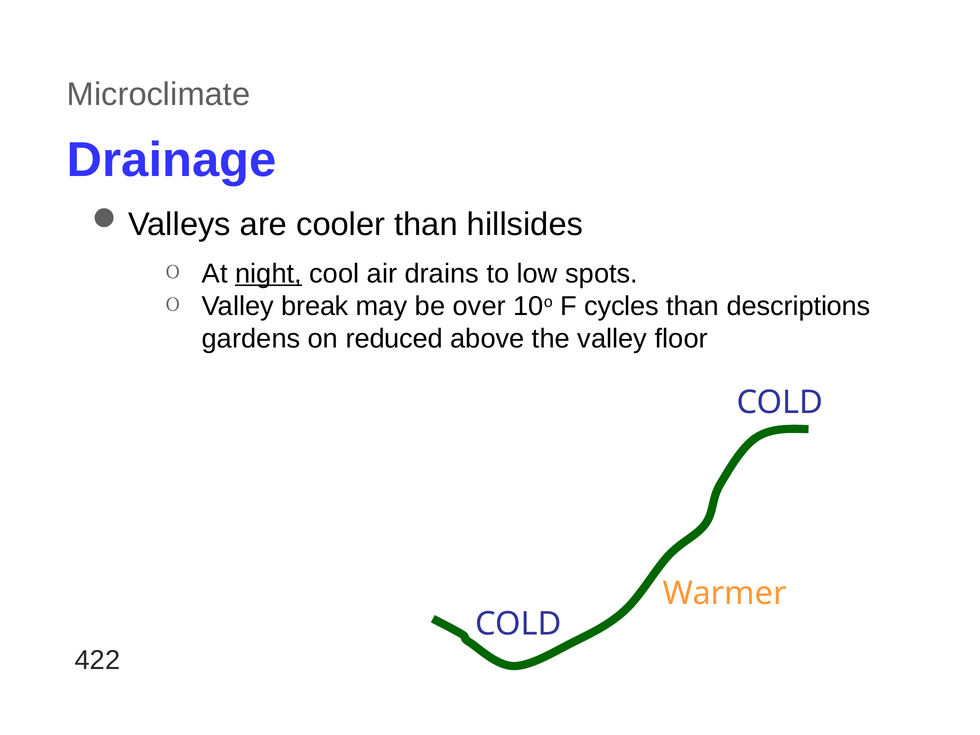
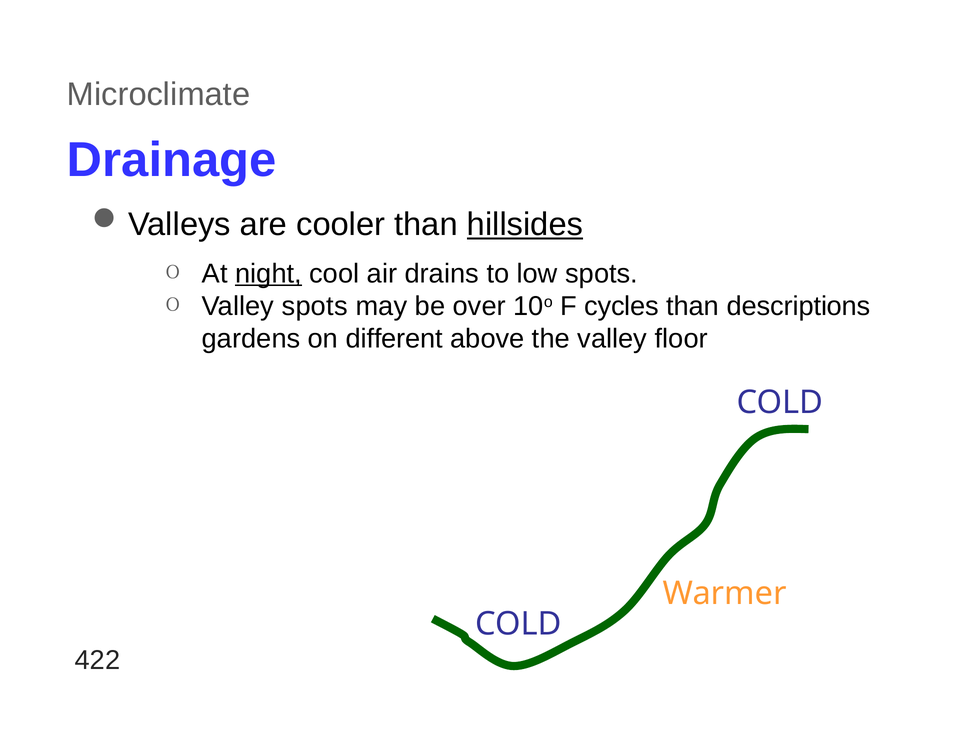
hillsides underline: none -> present
Valley break: break -> spots
reduced: reduced -> different
